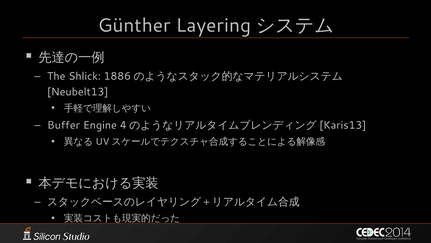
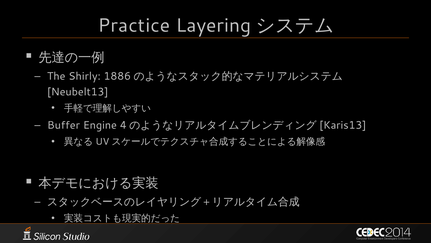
Günther: Günther -> Practice
Shlick: Shlick -> Shirly
